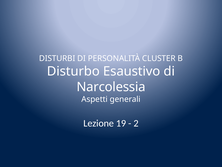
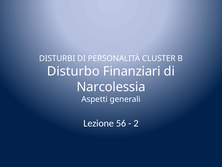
Esaustivo: Esaustivo -> Finanziari
19: 19 -> 56
